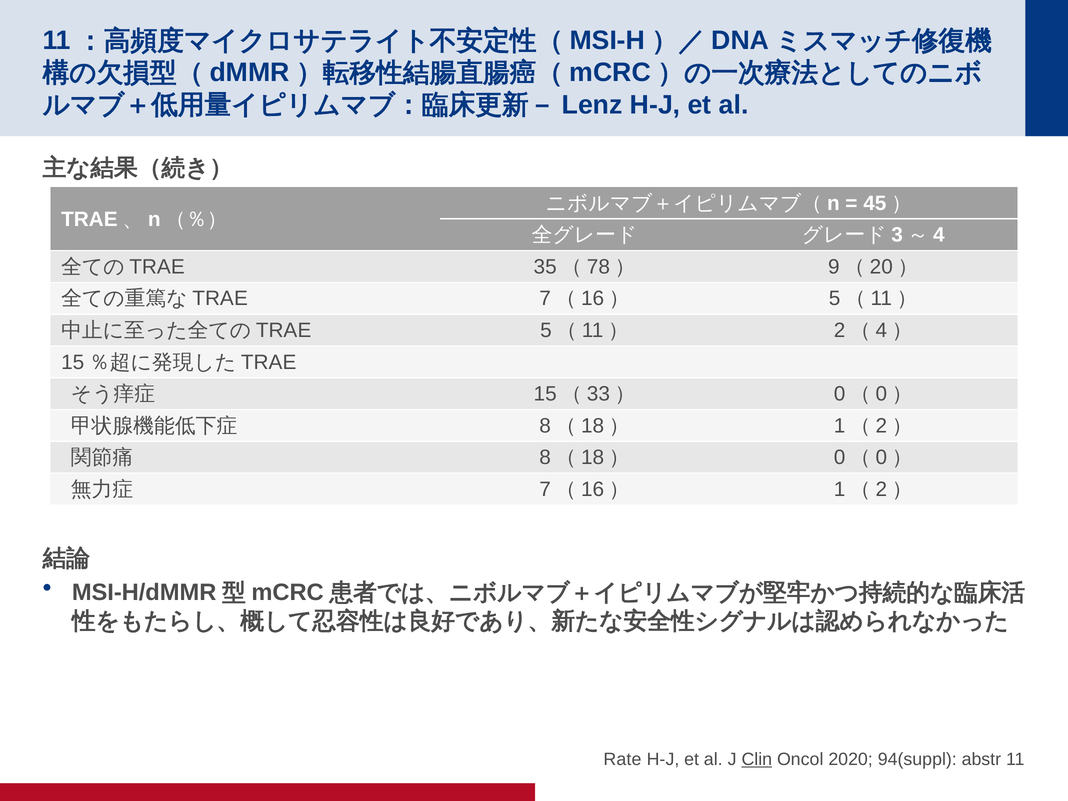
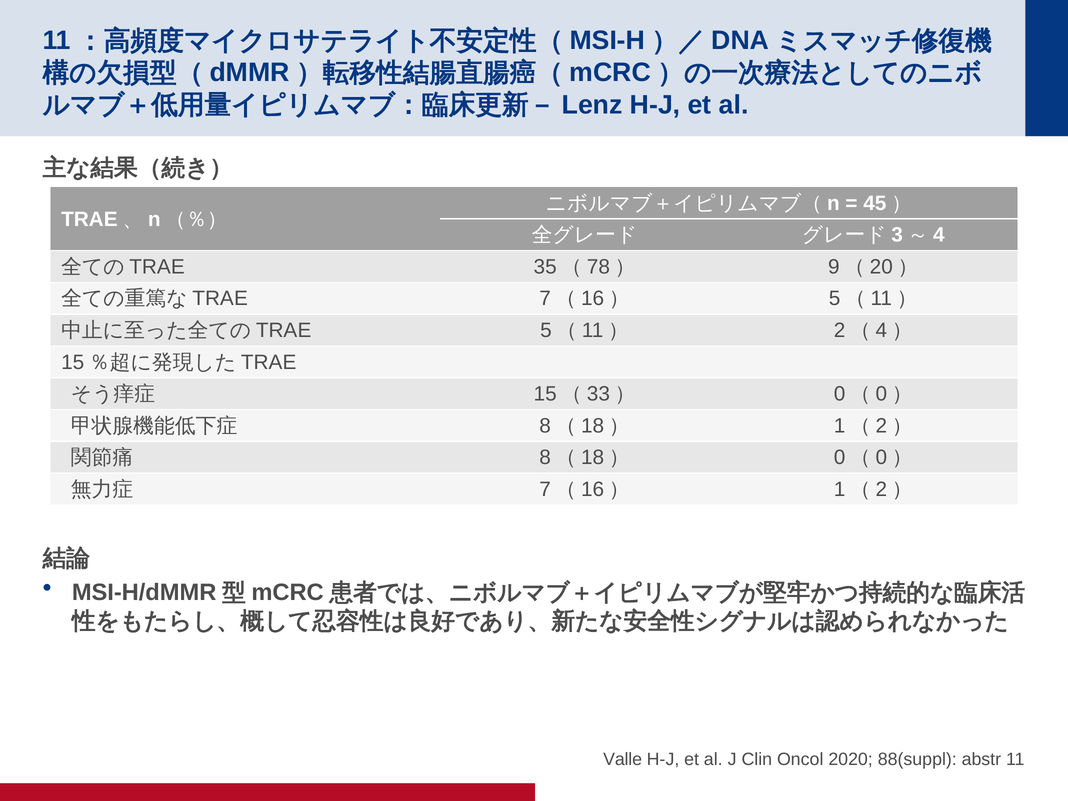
Rate: Rate -> Valle
Clin underline: present -> none
94(suppl: 94(suppl -> 88(suppl
